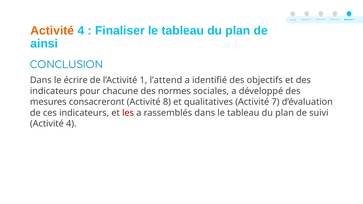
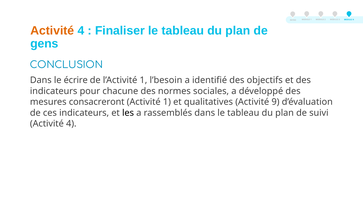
ainsi: ainsi -> gens
l’attend: l’attend -> l’besoin
Activité 8: 8 -> 1
7: 7 -> 9
les colour: red -> black
